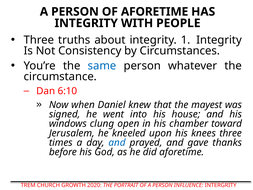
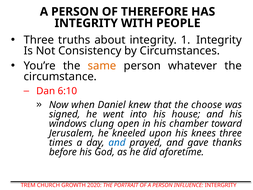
OF AFORETIME: AFORETIME -> THEREFORE
same colour: blue -> orange
mayest: mayest -> choose
